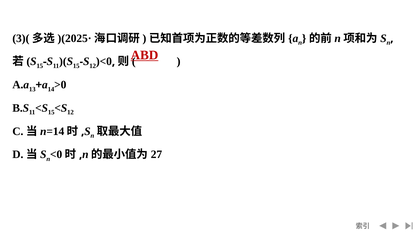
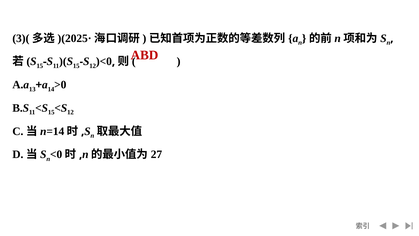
ABD underline: present -> none
